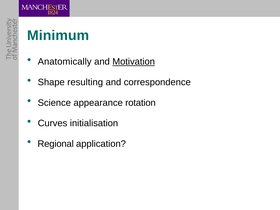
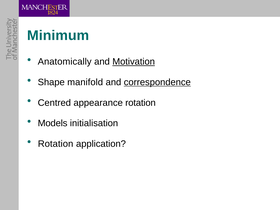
resulting: resulting -> manifold
correspondence underline: none -> present
Science: Science -> Centred
Curves: Curves -> Models
Regional at (56, 144): Regional -> Rotation
